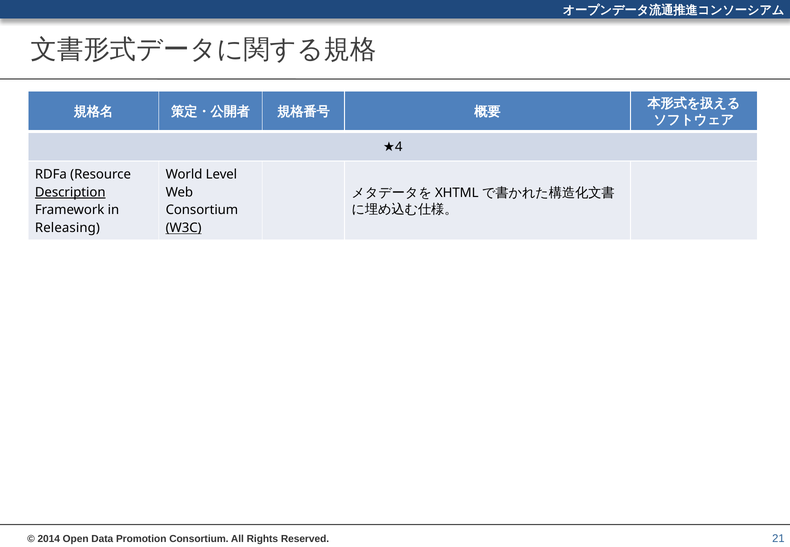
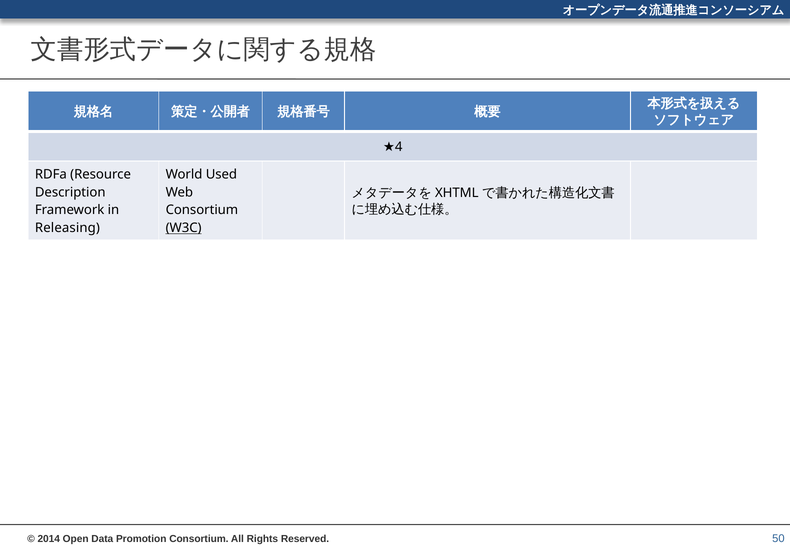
Level: Level -> Used
Description underline: present -> none
21: 21 -> 50
